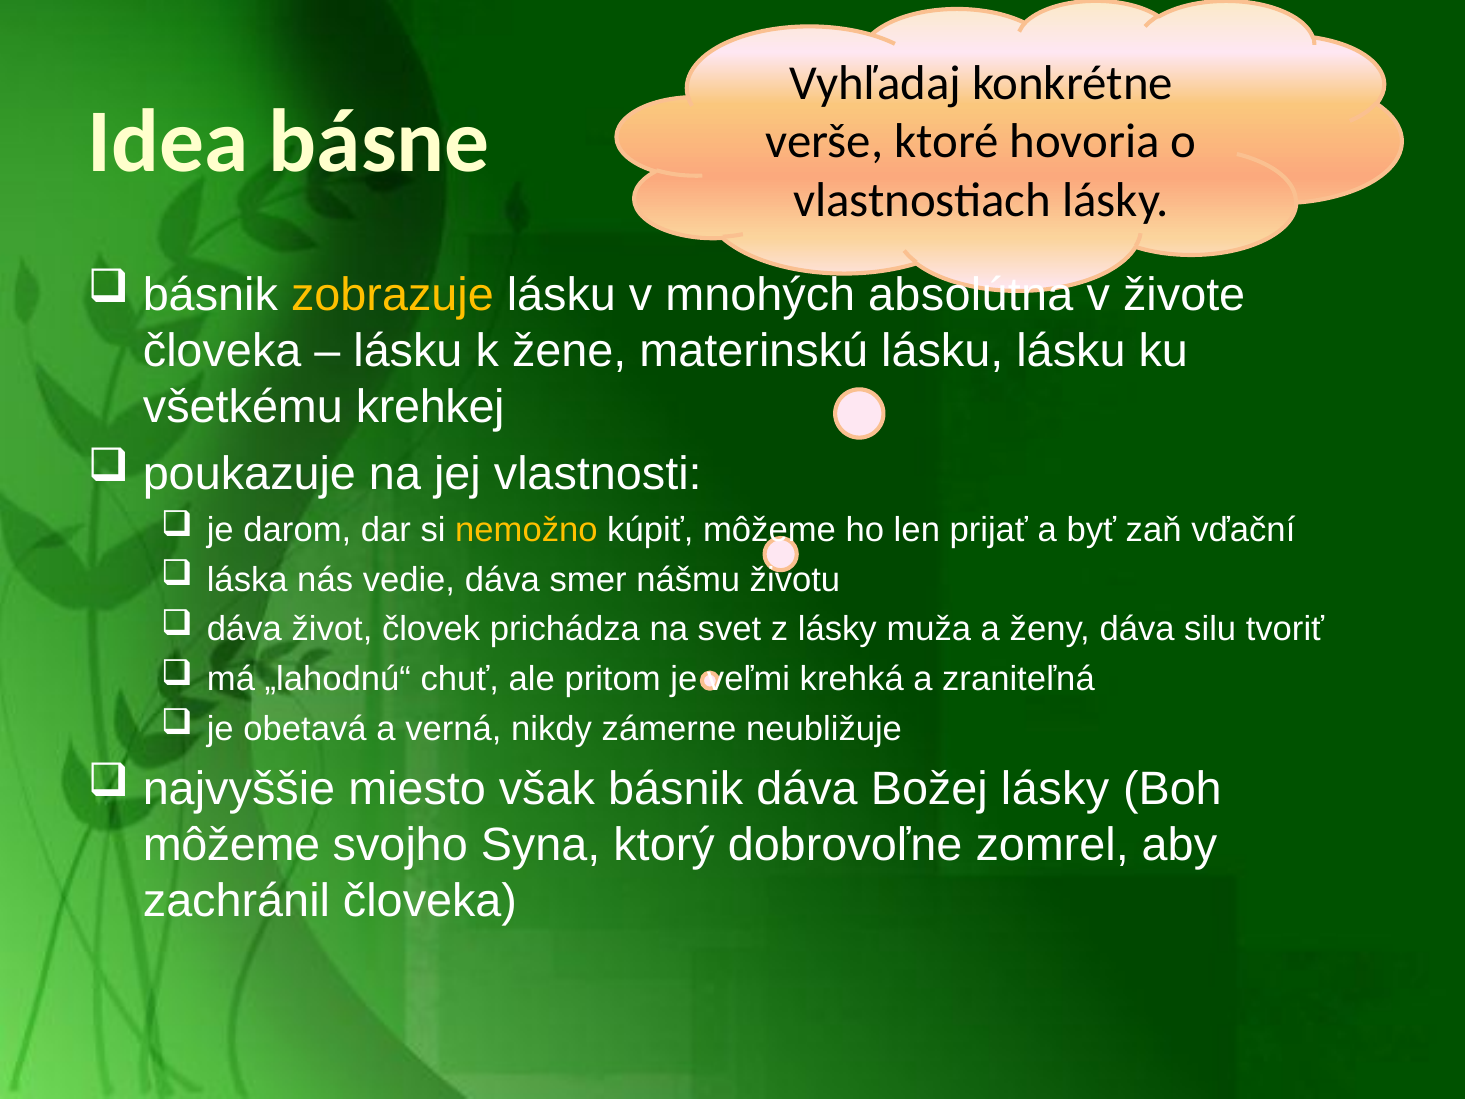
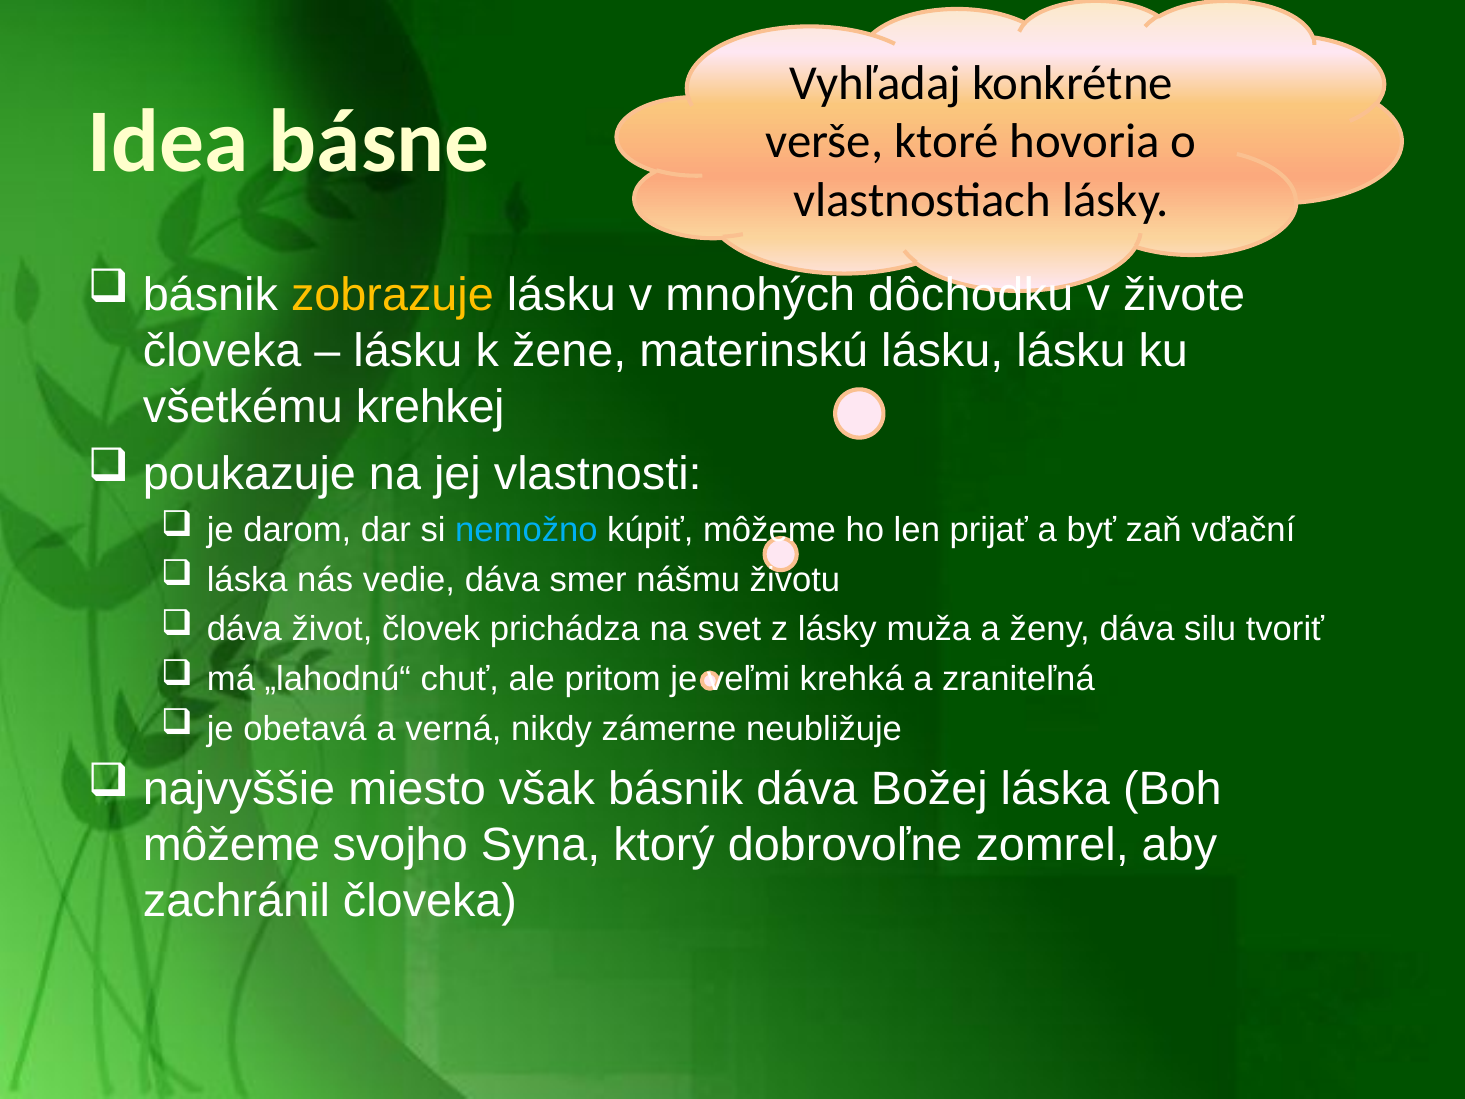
absolútna: absolútna -> dôchodku
nemožno colour: yellow -> light blue
Božej lásky: lásky -> láska
